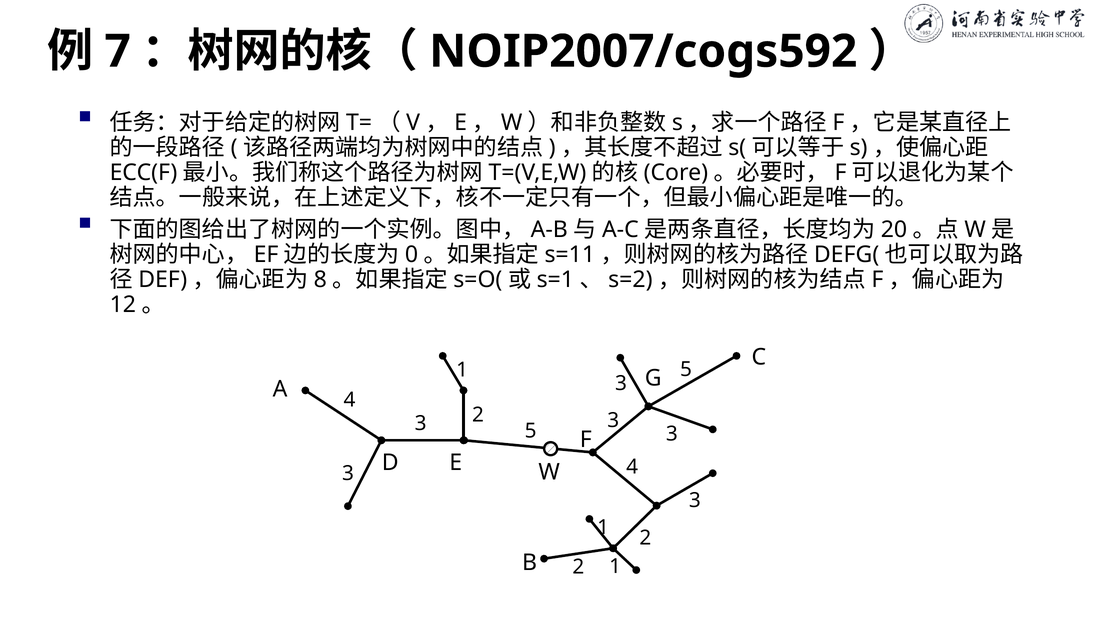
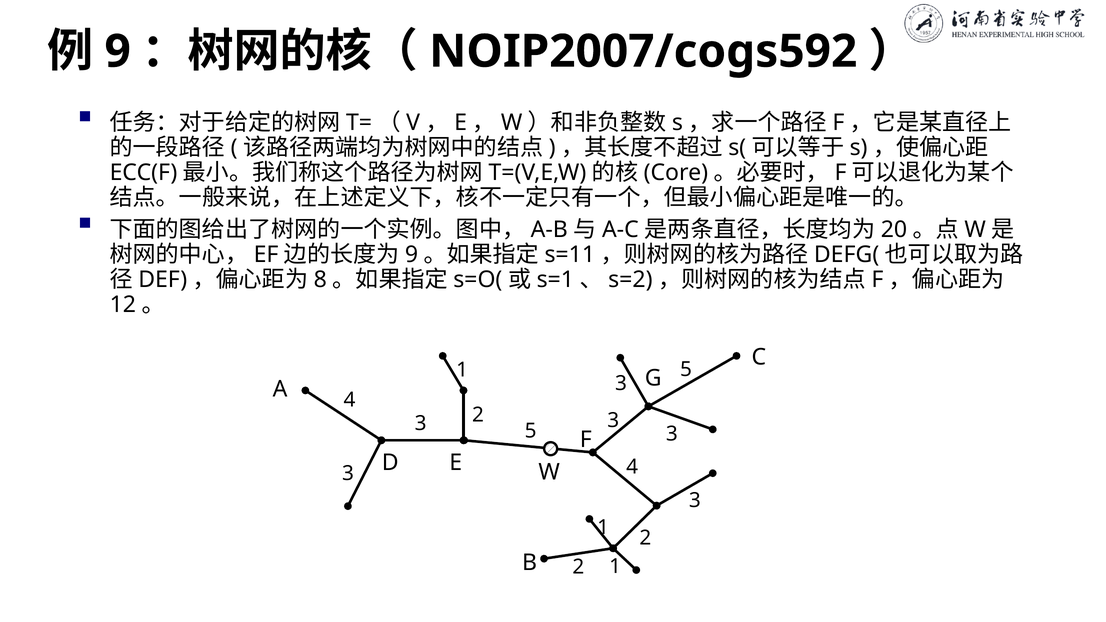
7 at (118, 52): 7 -> 9
0 at (412, 255): 0 -> 9
